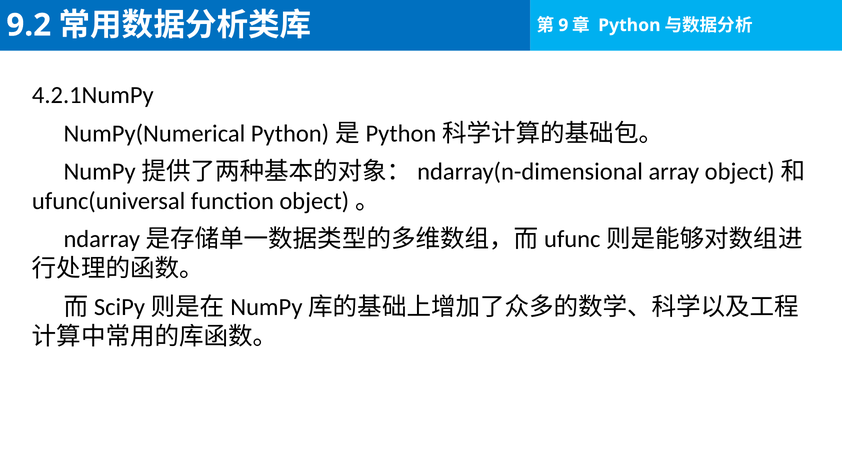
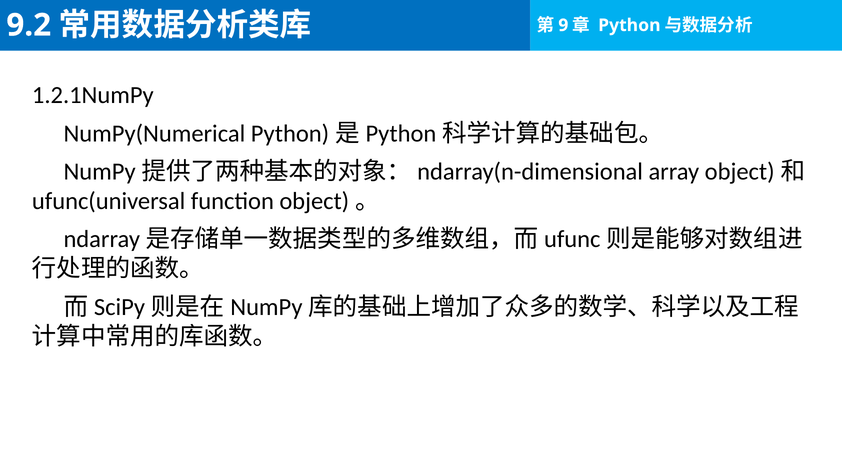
4.2.1NumPy: 4.2.1NumPy -> 1.2.1NumPy
